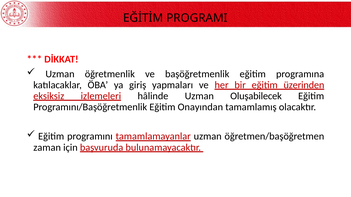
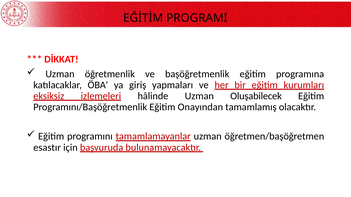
üzerinden: üzerinden -> kurumları
zaman: zaman -> esastır
